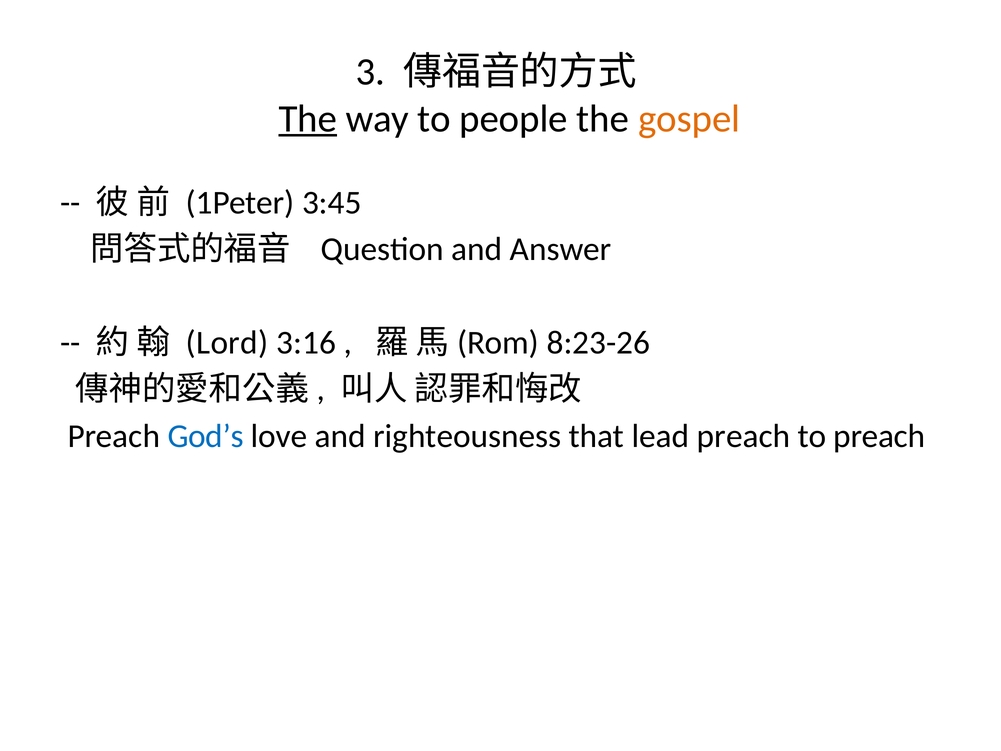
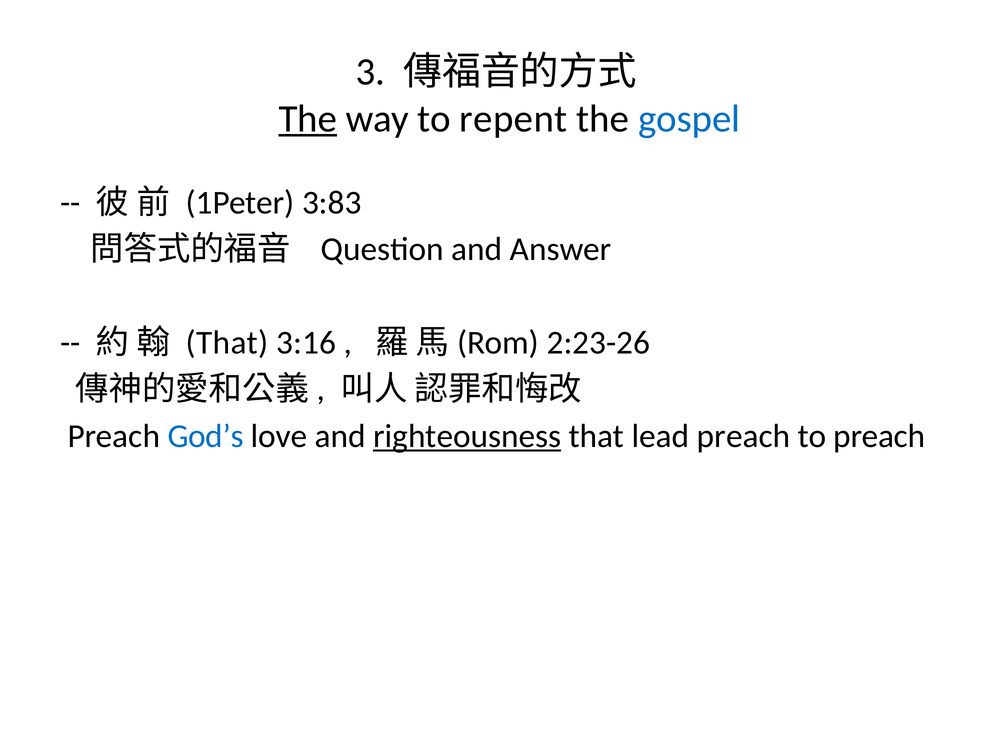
people: people -> repent
gospel colour: orange -> blue
3:45: 3:45 -> 3:83
Lord at (227, 343): Lord -> That
8:23-26: 8:23-26 -> 2:23-26
righteousness underline: none -> present
